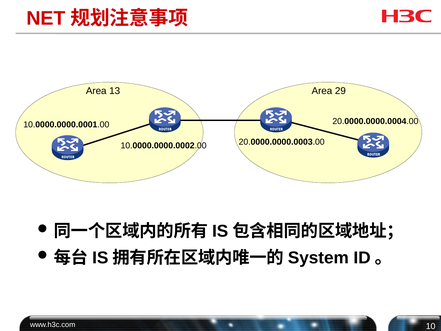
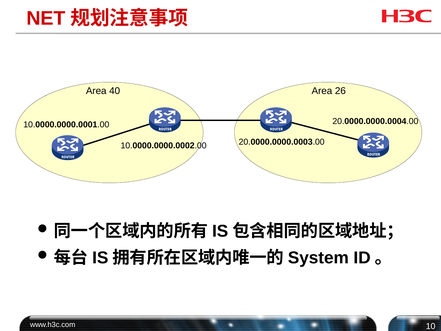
13: 13 -> 40
29: 29 -> 26
